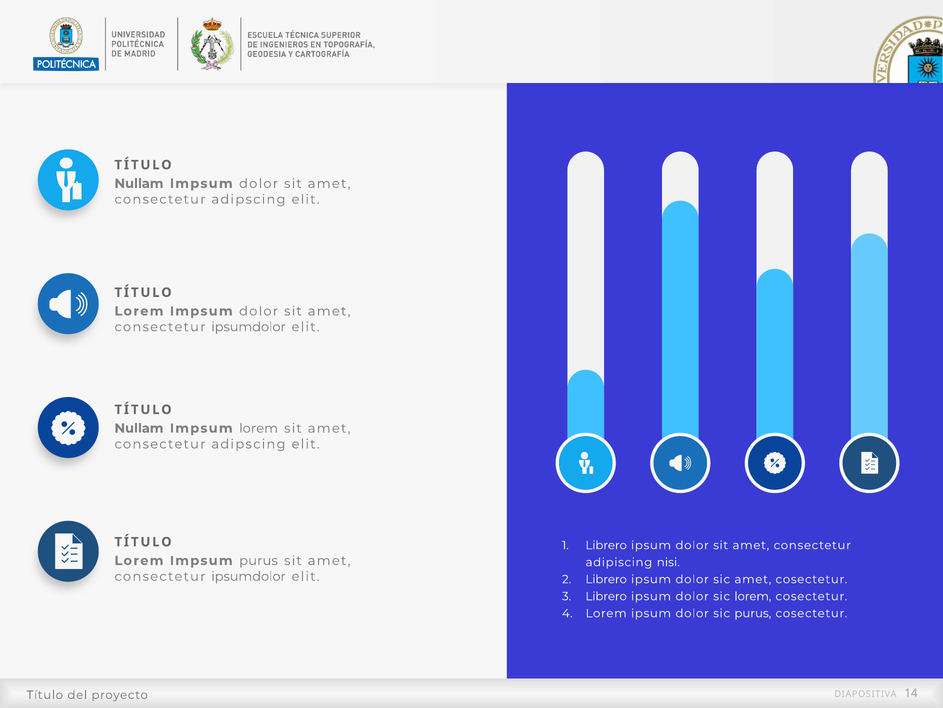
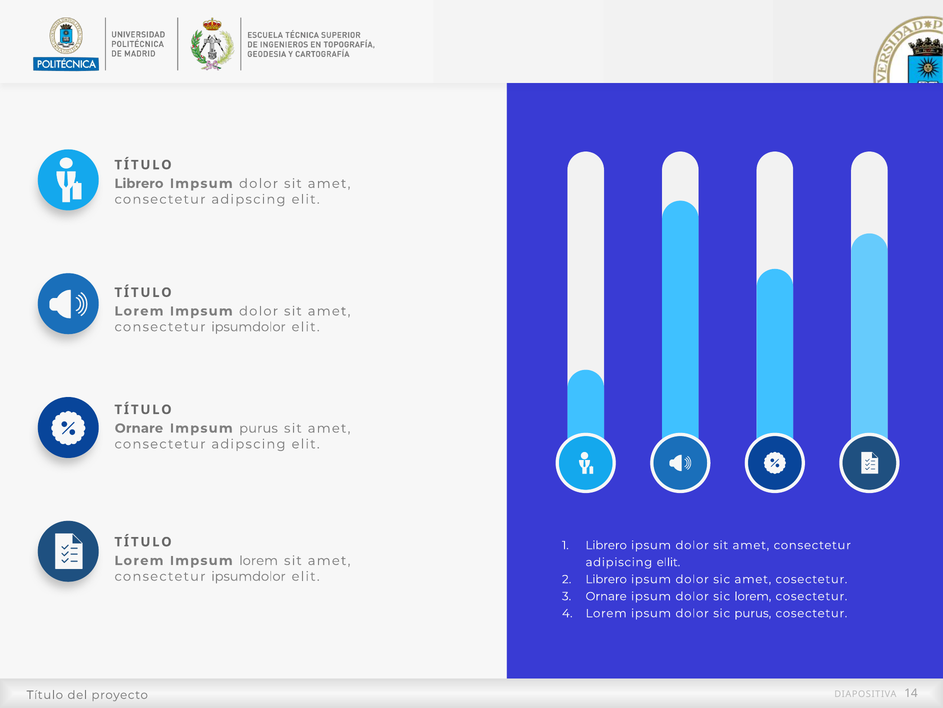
Nullam at (139, 183): Nullam -> Librero
Nullam at (139, 428): Nullam -> Ornare
Impsum lorem: lorem -> purus
Impsum purus: purus -> lorem
nisi: nisi -> ellit
Librero at (606, 596): Librero -> Ornare
